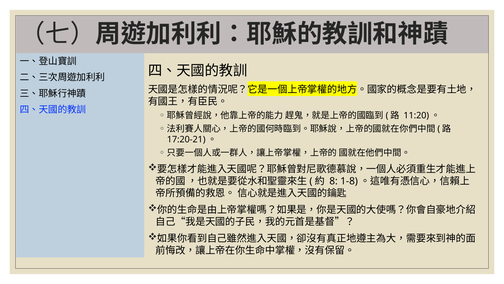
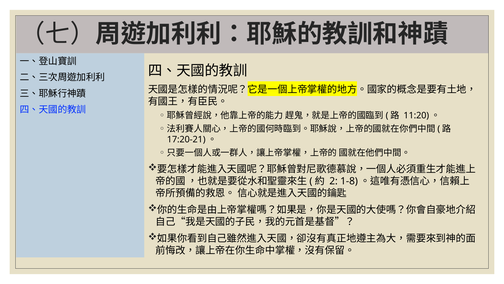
8: 8 -> 2
